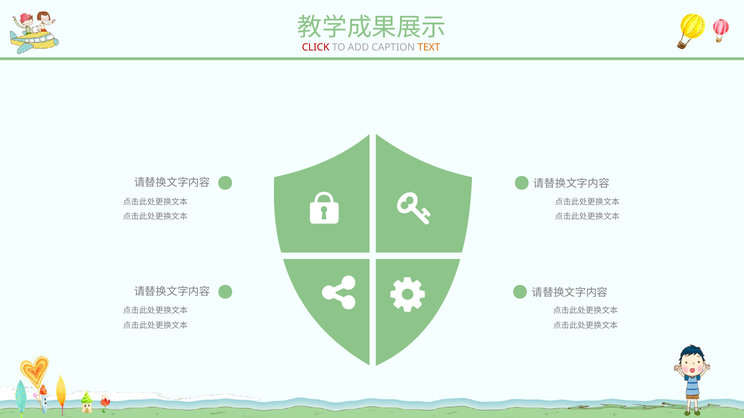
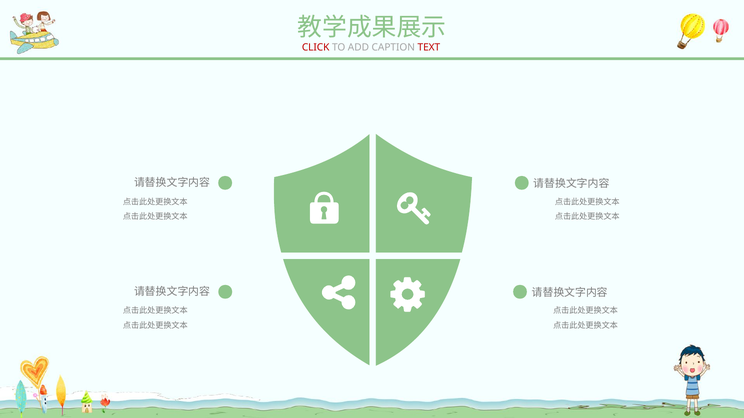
TEXT colour: orange -> red
